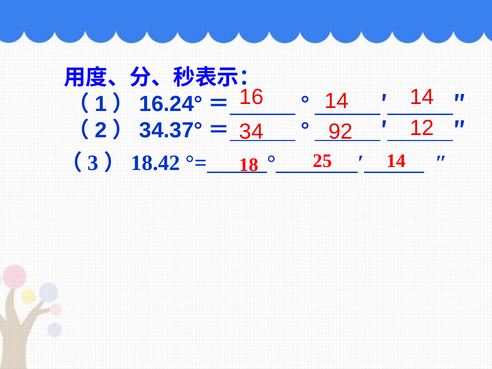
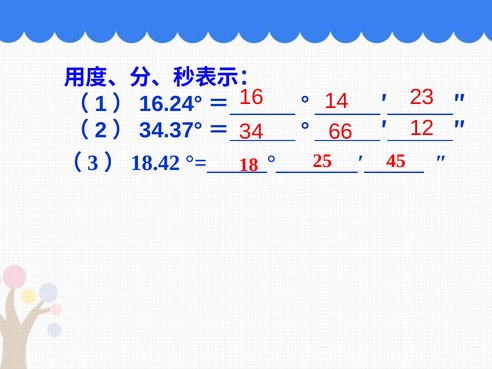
14 14: 14 -> 23
92: 92 -> 66
25 14: 14 -> 45
